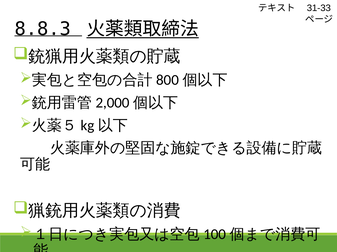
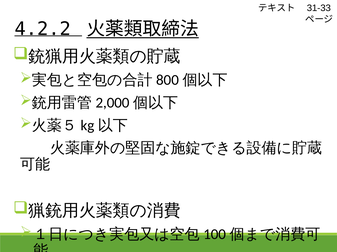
8.8.3: 8.8.3 -> 4.2.2
